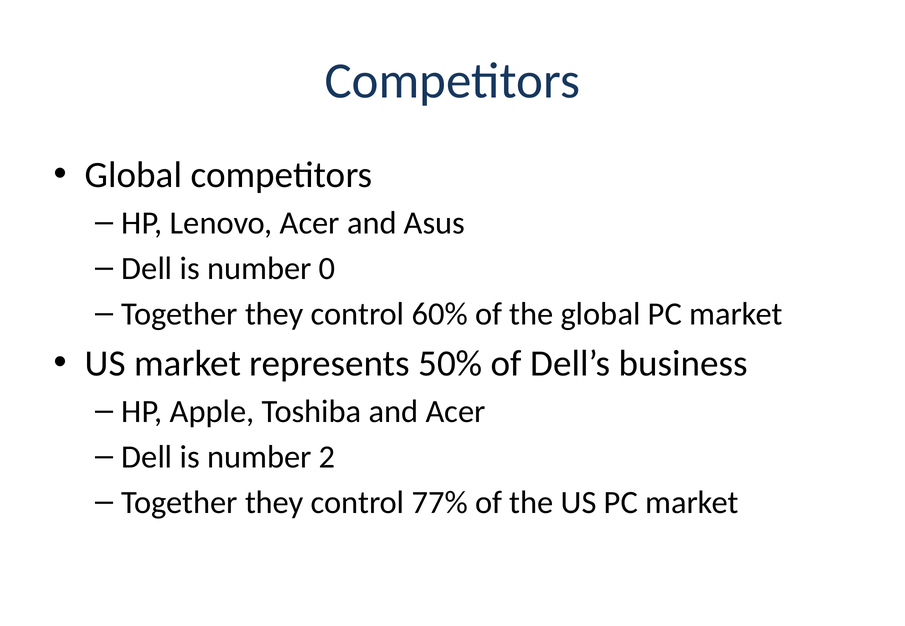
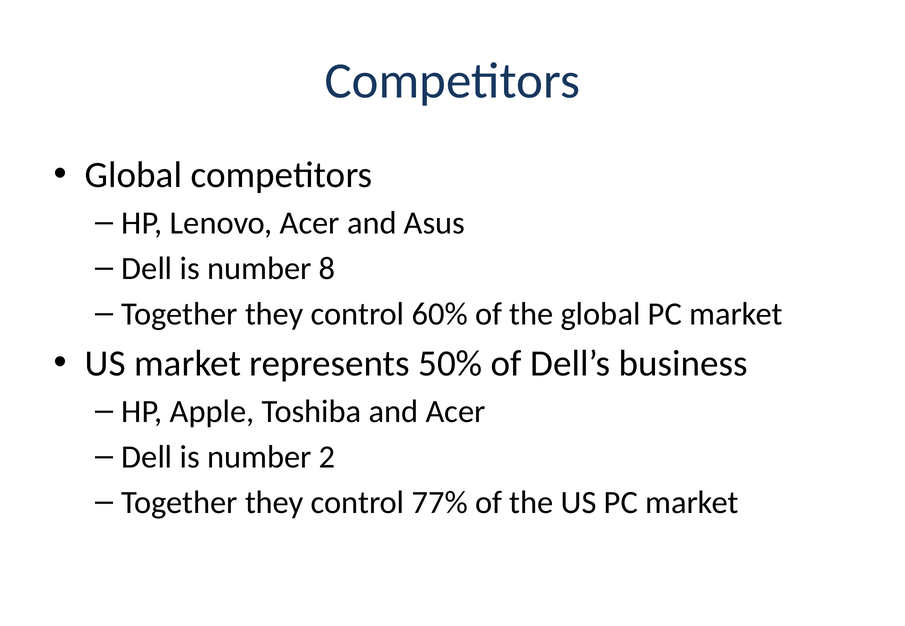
0: 0 -> 8
